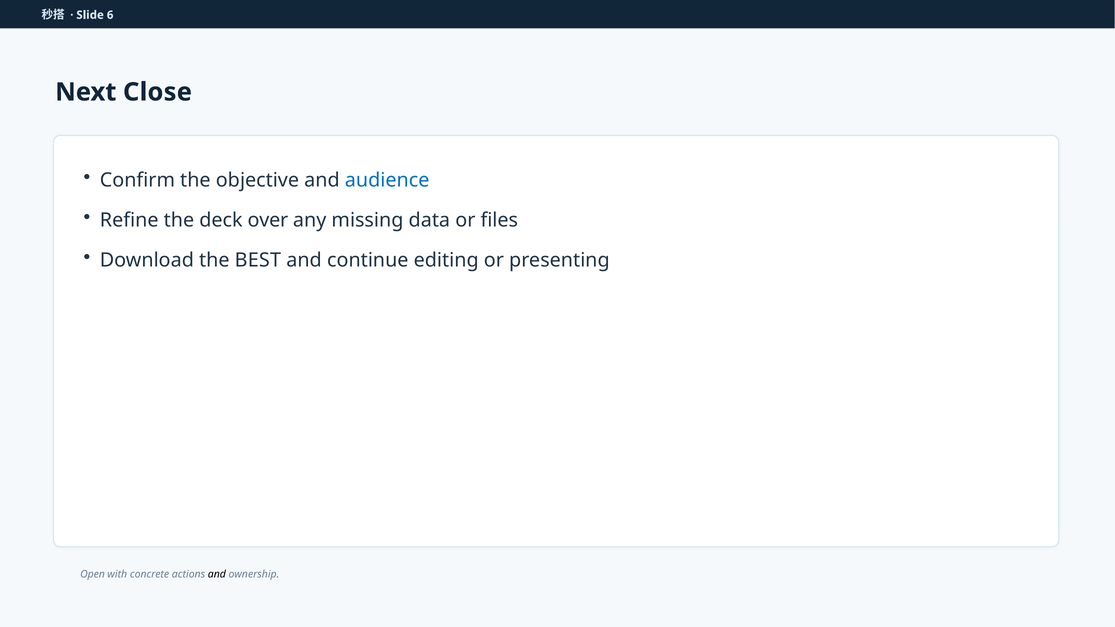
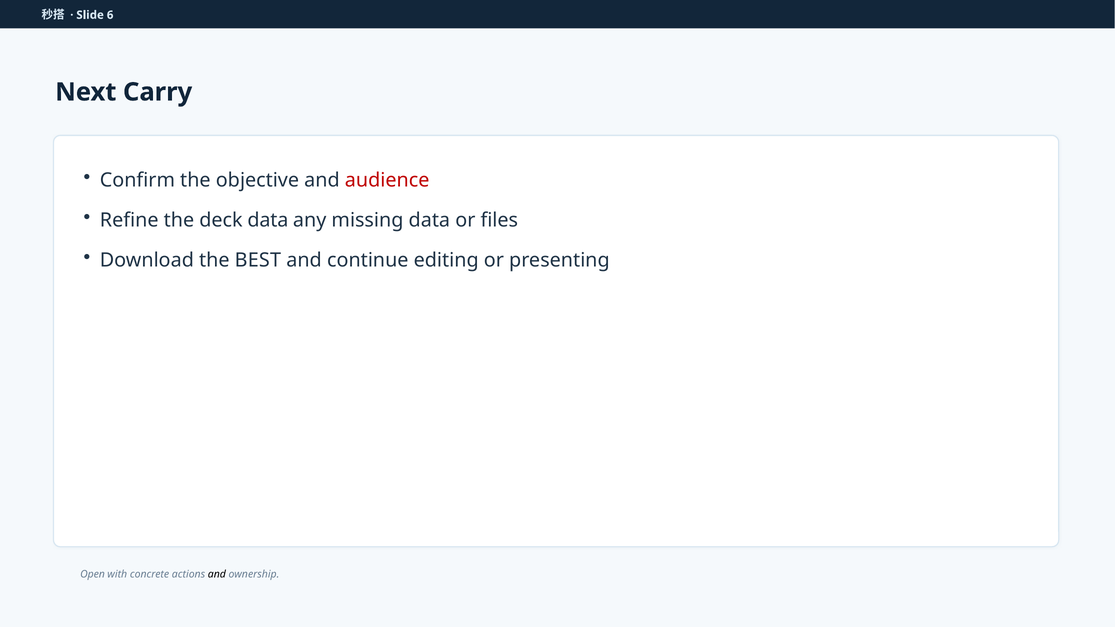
Close: Close -> Carry
audience colour: blue -> red
deck over: over -> data
